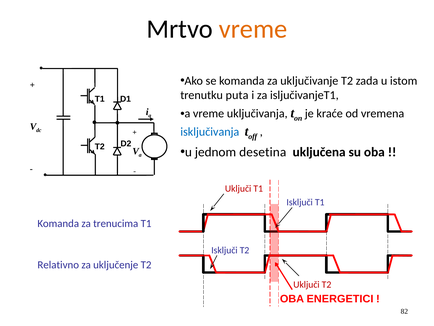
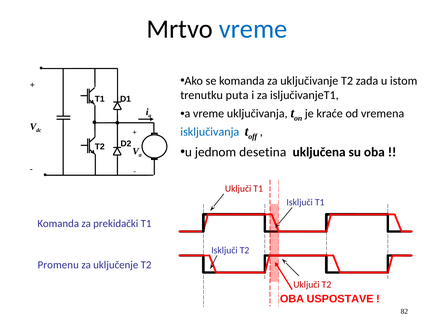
vreme at (253, 29) colour: orange -> blue
trenucima: trenucima -> prekidački
Relativno: Relativno -> Promenu
ENERGETICI: ENERGETICI -> USPOSTAVE
